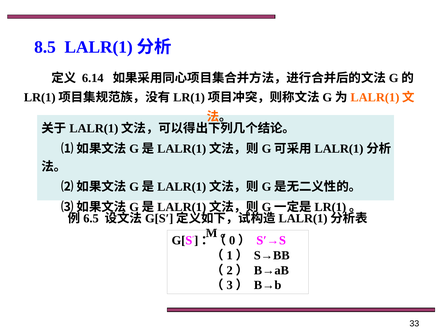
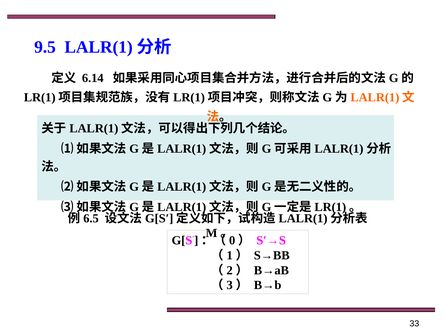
8.5: 8.5 -> 9.5
